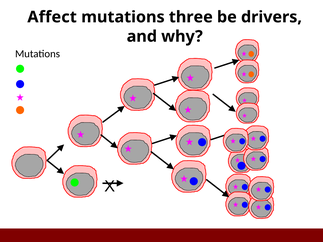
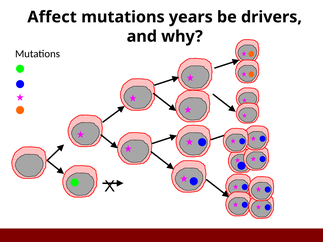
three: three -> years
